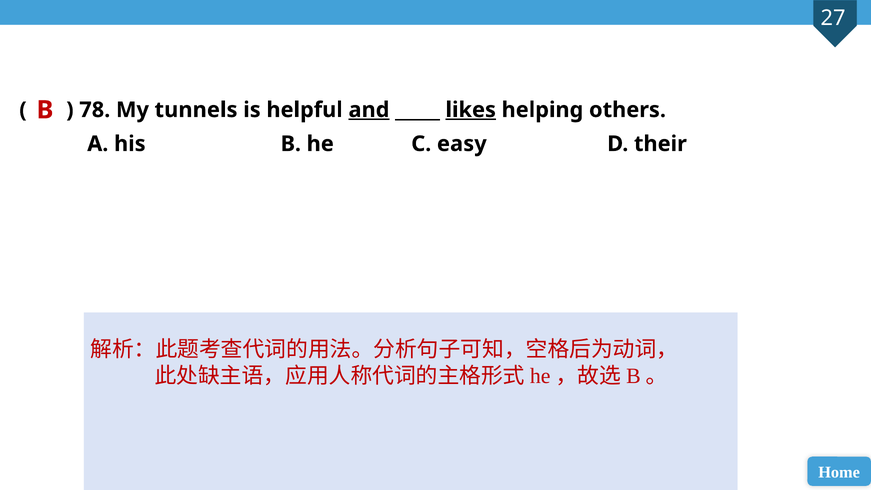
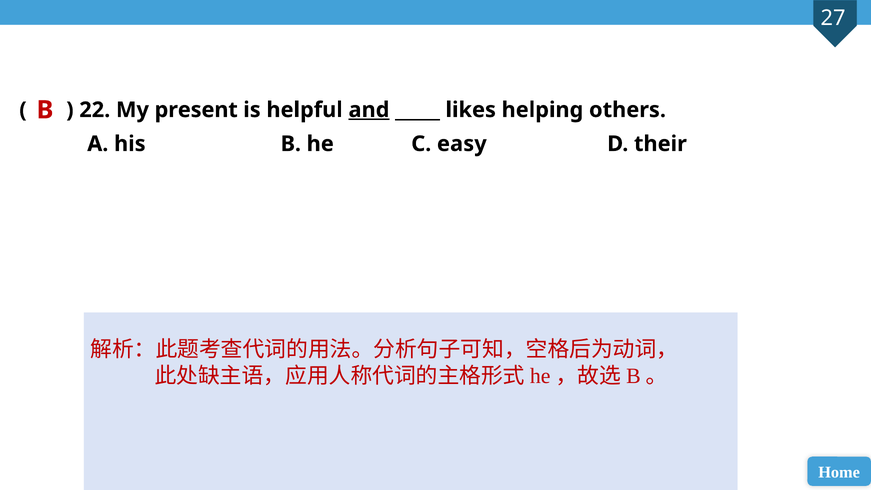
78: 78 -> 22
tunnels: tunnels -> present
likes underline: present -> none
